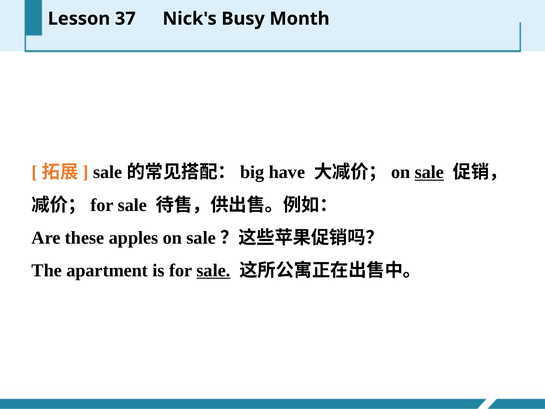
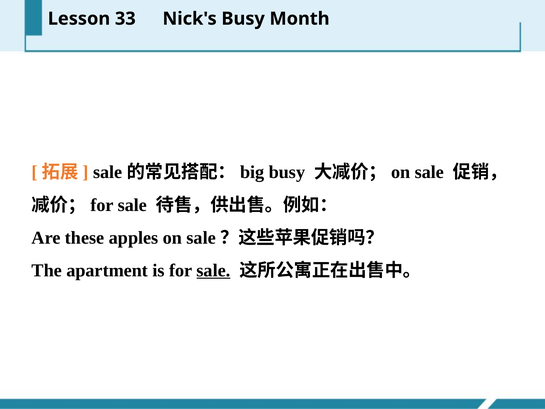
37: 37 -> 33
have at (287, 172): have -> busy
sale at (429, 172) underline: present -> none
